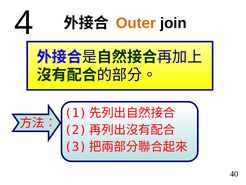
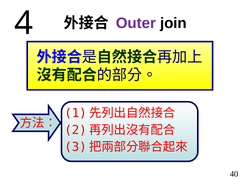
Outer colour: orange -> purple
